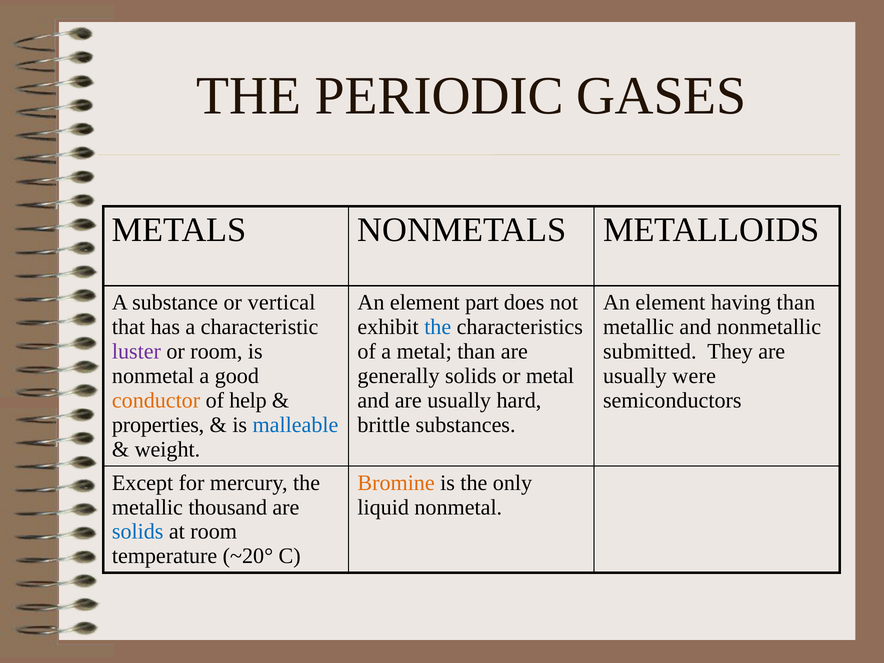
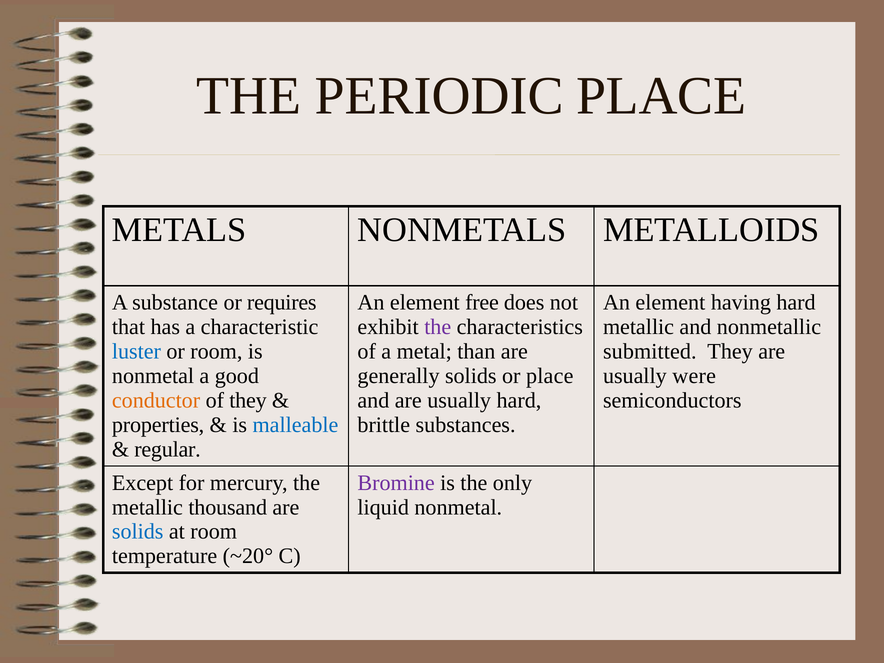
PERIODIC GASES: GASES -> PLACE
vertical: vertical -> requires
part: part -> free
having than: than -> hard
the at (438, 327) colour: blue -> purple
luster colour: purple -> blue
or metal: metal -> place
of help: help -> they
weight: weight -> regular
Bromine colour: orange -> purple
